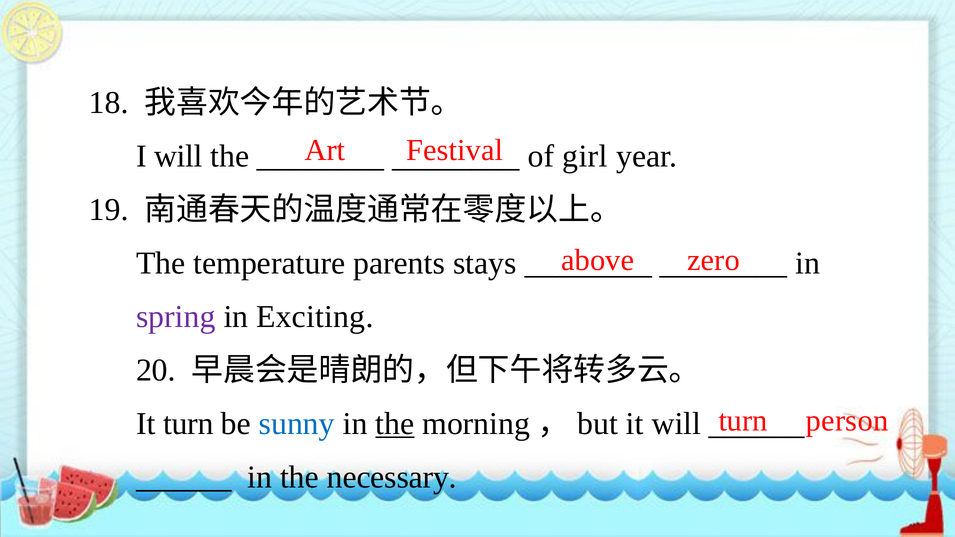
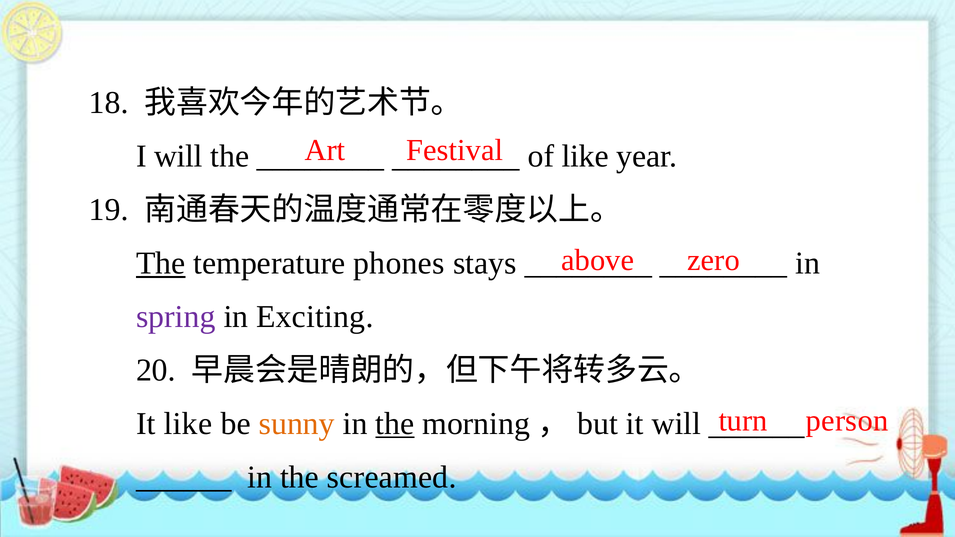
of girl: girl -> like
The at (161, 263) underline: none -> present
parents: parents -> phones
It turn: turn -> like
sunny colour: blue -> orange
necessary: necessary -> screamed
